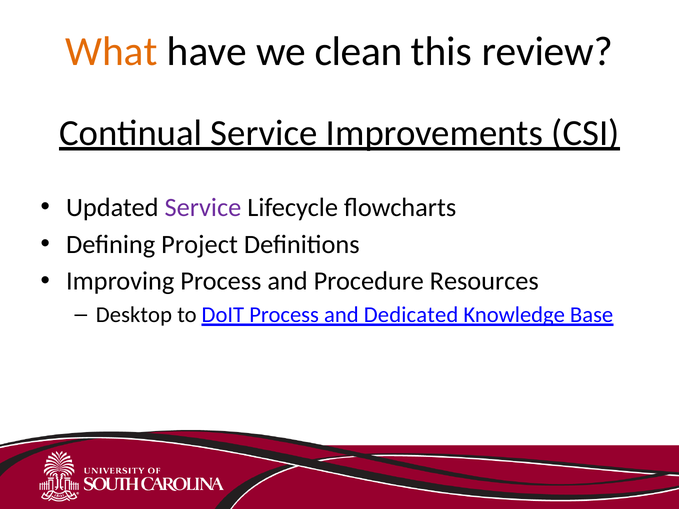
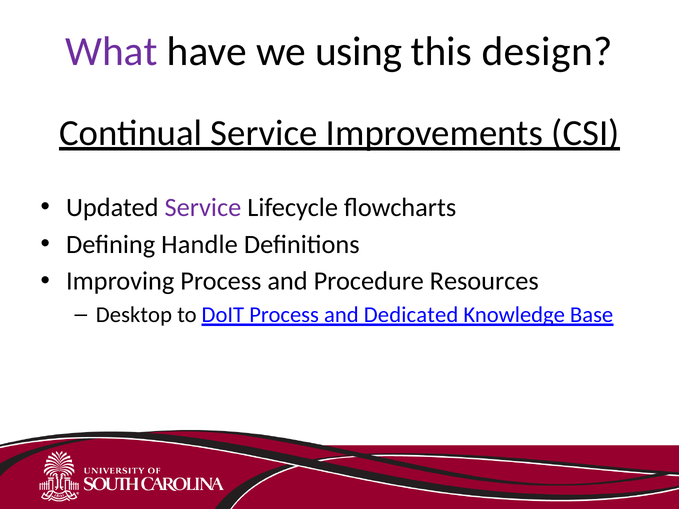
What colour: orange -> purple
clean: clean -> using
review: review -> design
Project: Project -> Handle
